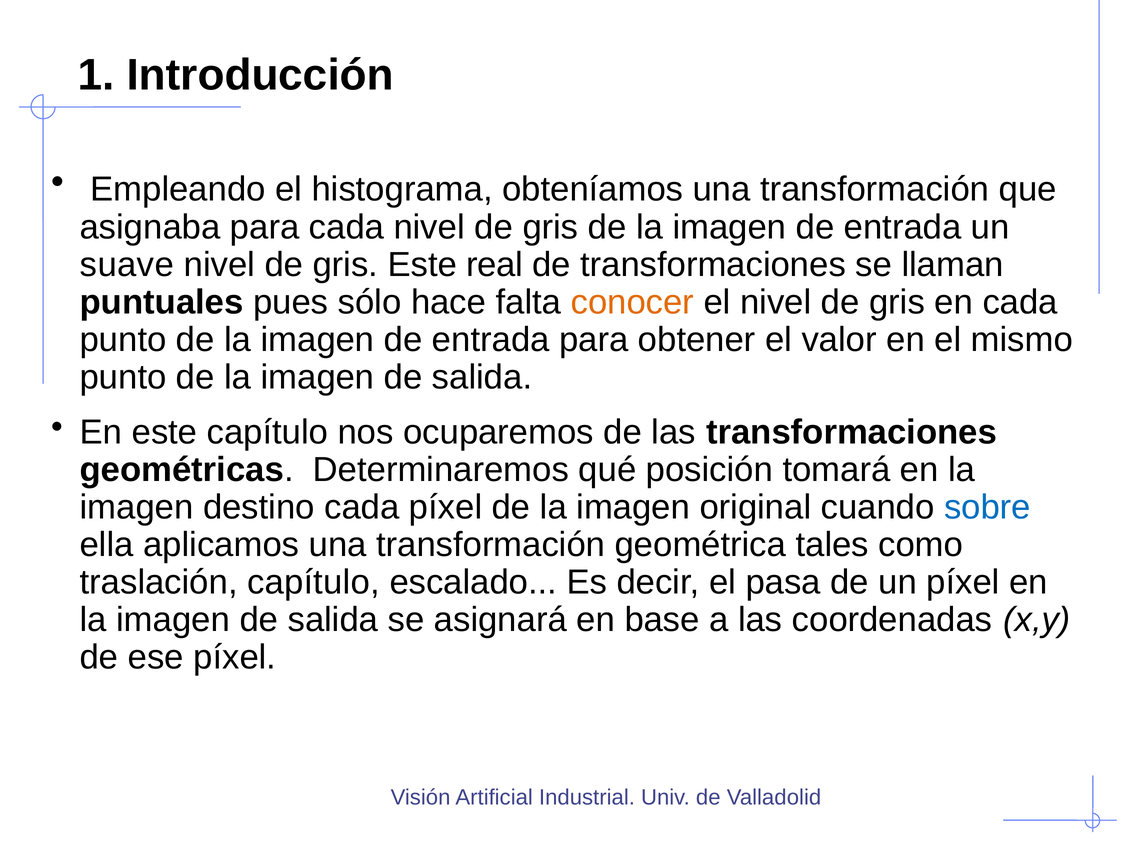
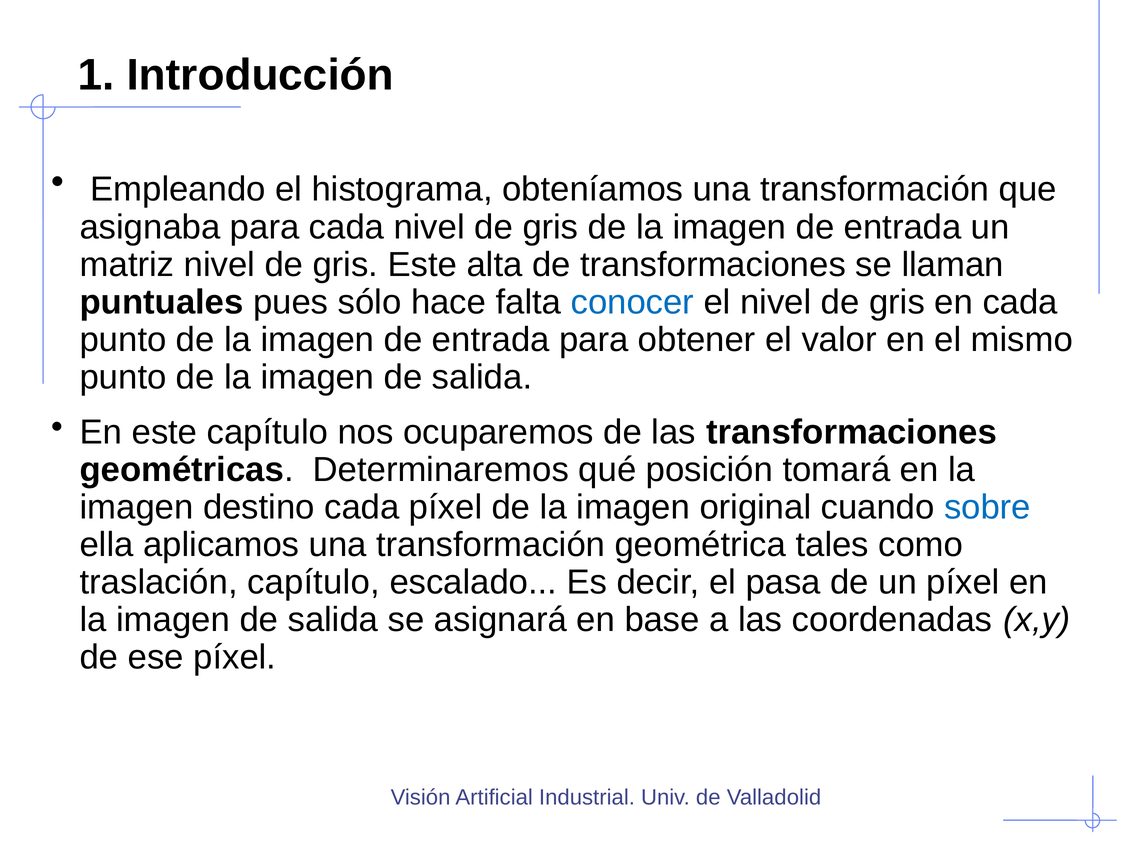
suave: suave -> matriz
real: real -> alta
conocer colour: orange -> blue
